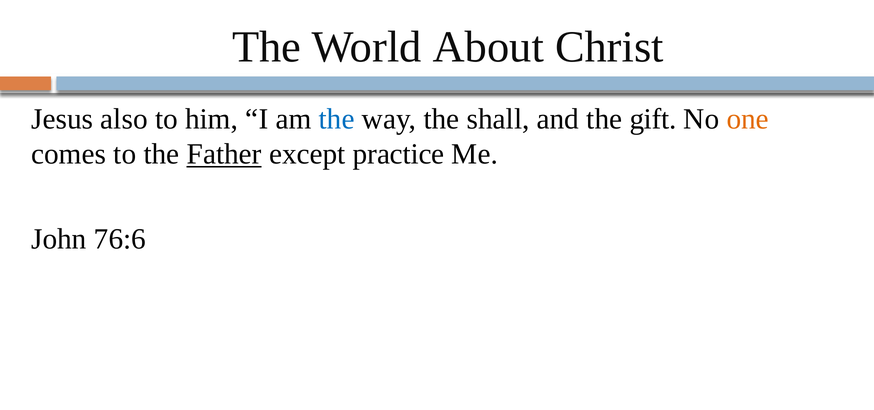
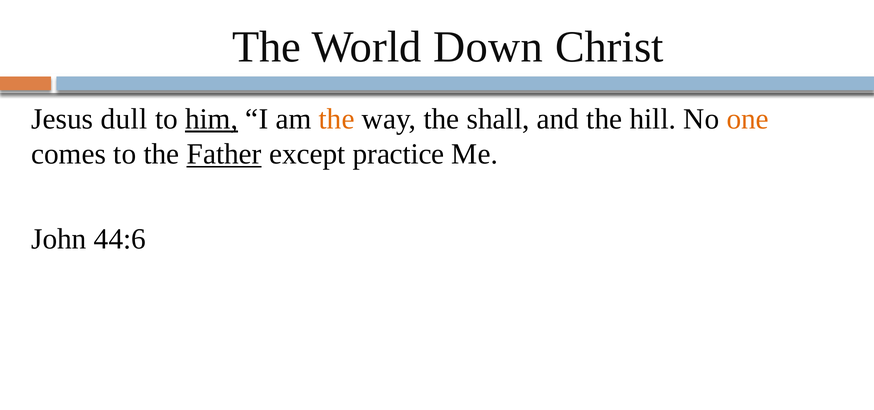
About: About -> Down
also: also -> dull
him underline: none -> present
the at (337, 119) colour: blue -> orange
gift: gift -> hill
76:6: 76:6 -> 44:6
